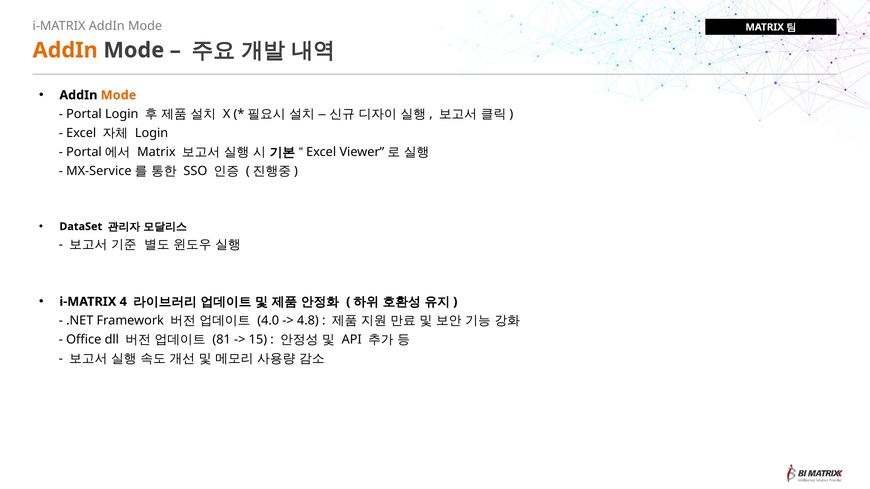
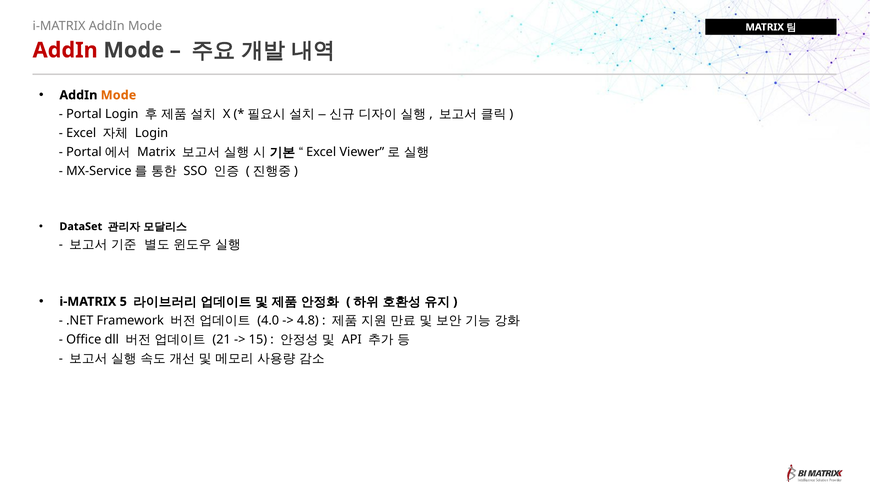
AddIn at (65, 50) colour: orange -> red
4: 4 -> 5
81: 81 -> 21
